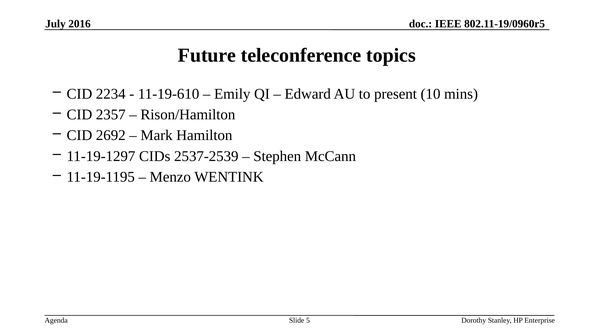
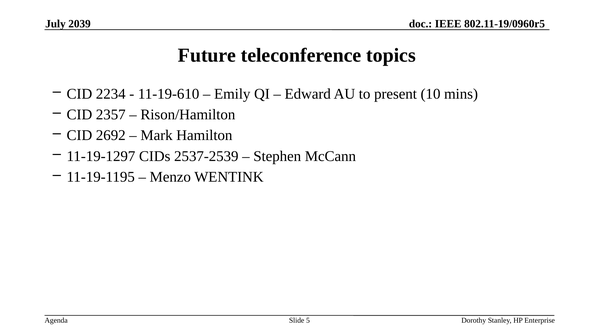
2016: 2016 -> 2039
